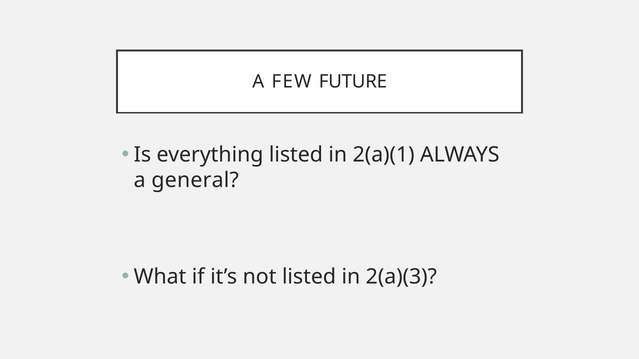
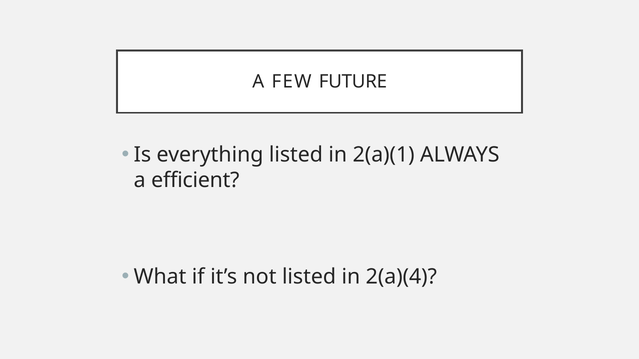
general: general -> efficient
2(a)(3: 2(a)(3 -> 2(a)(4
